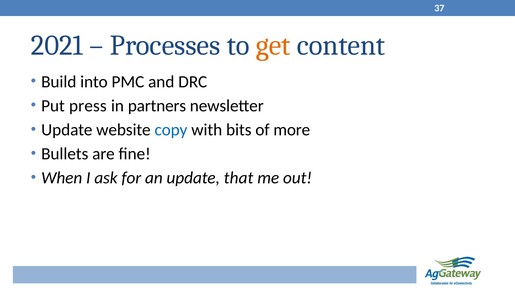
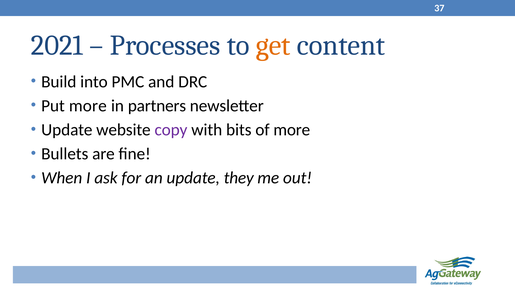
Put press: press -> more
copy colour: blue -> purple
that: that -> they
